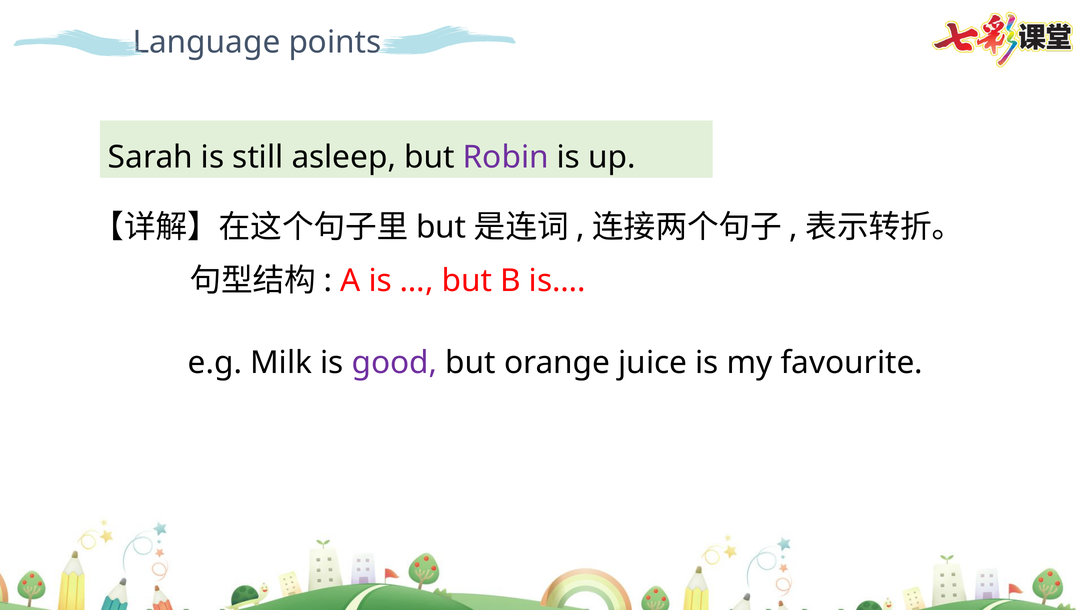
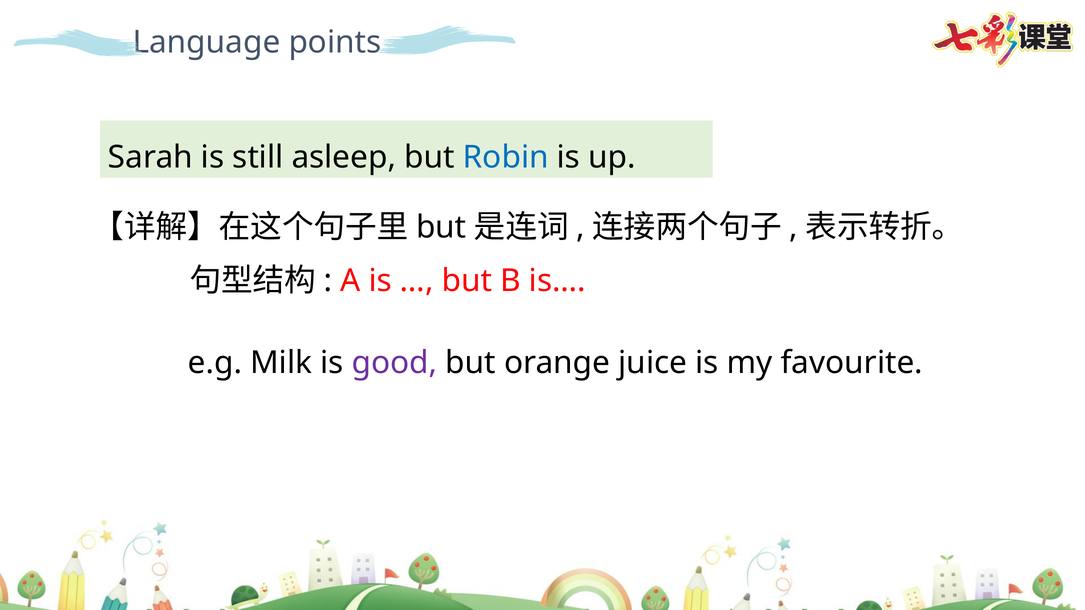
Robin colour: purple -> blue
